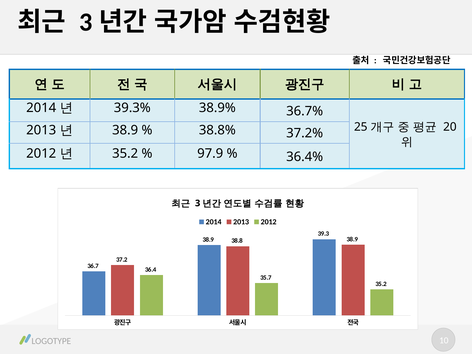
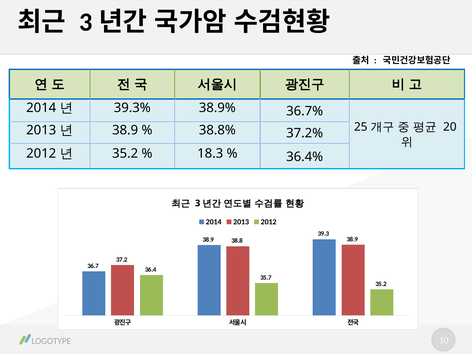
97.9: 97.9 -> 18.3
